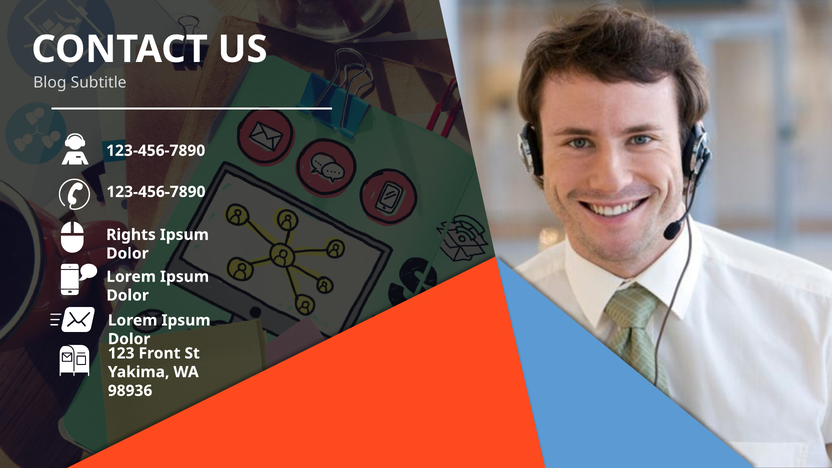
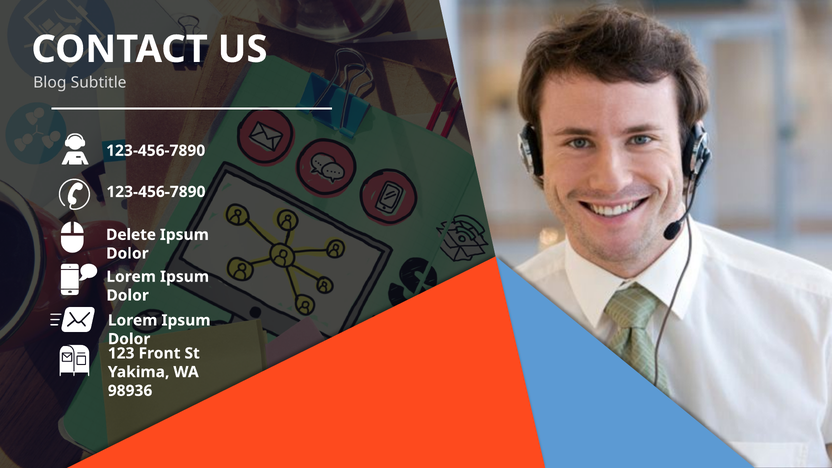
Rights: Rights -> Delete
